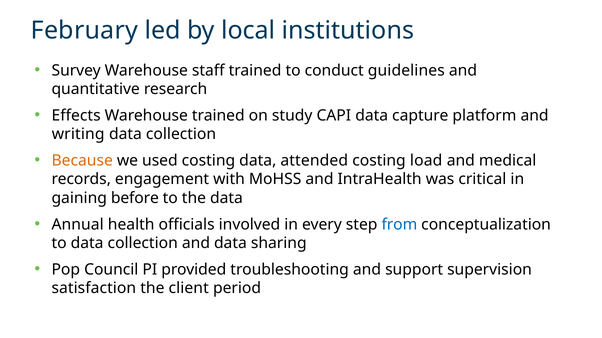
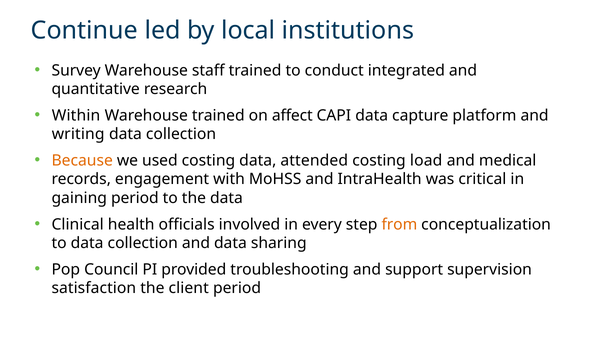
February: February -> Continue
guidelines: guidelines -> integrated
Effects: Effects -> Within
study: study -> affect
gaining before: before -> period
Annual: Annual -> Clinical
from colour: blue -> orange
